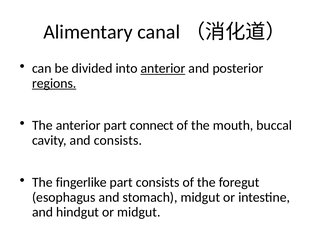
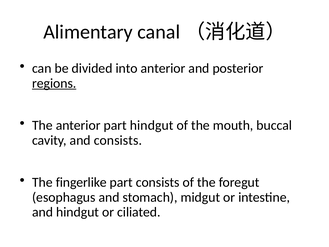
anterior at (163, 68) underline: present -> none
part connect: connect -> hindgut
or midgut: midgut -> ciliated
